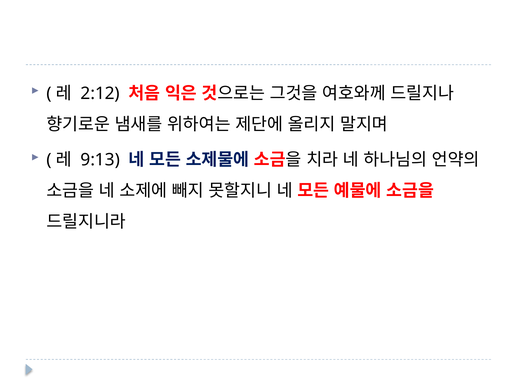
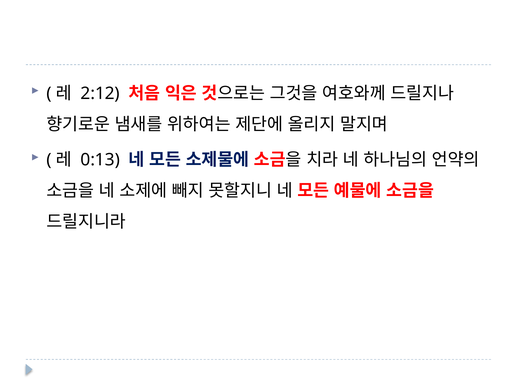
9:13: 9:13 -> 0:13
